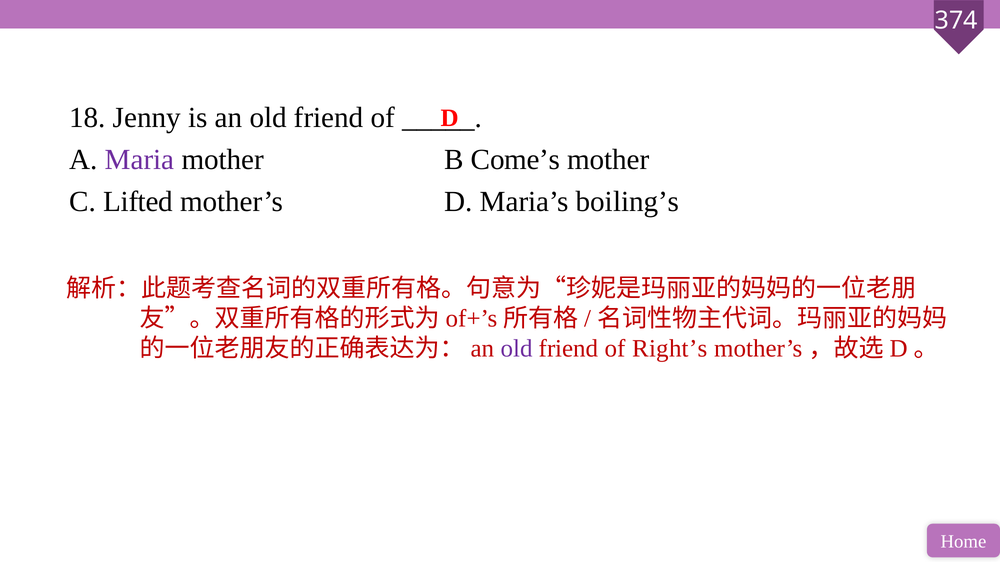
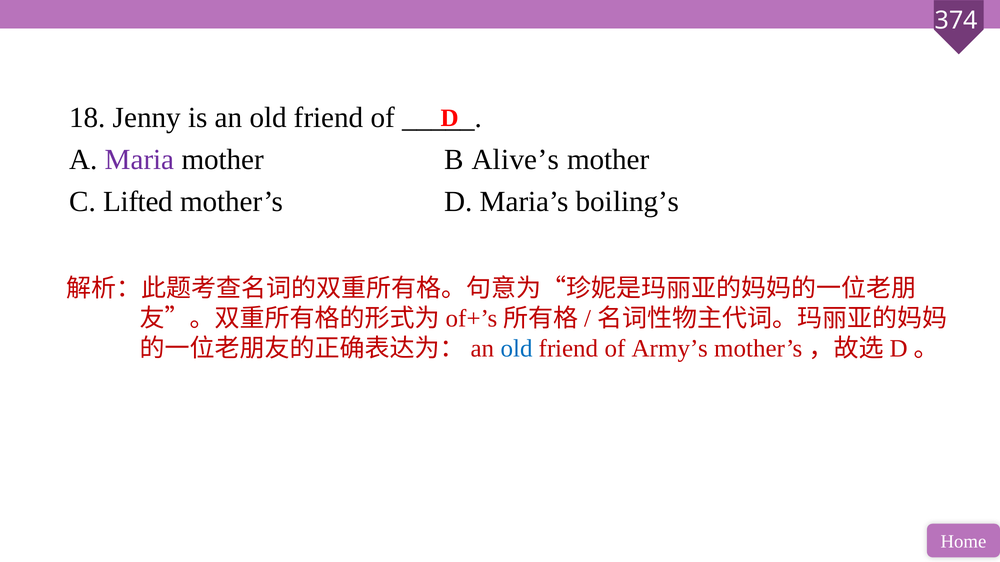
Come’s: Come’s -> Alive’s
old at (517, 349) colour: purple -> blue
Right’s: Right’s -> Army’s
